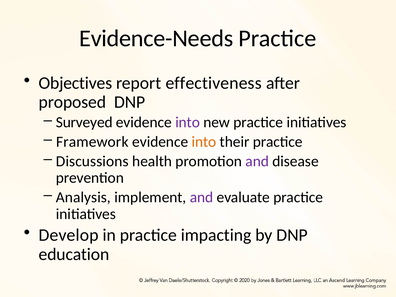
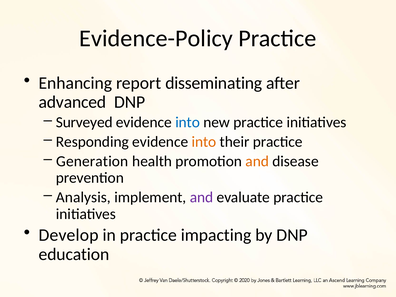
Evidence-Needs: Evidence-Needs -> Evidence-Policy
Objectives: Objectives -> Enhancing
effectiveness: effectiveness -> disseminating
proposed: proposed -> advanced
into at (188, 122) colour: purple -> blue
Framework: Framework -> Responding
Discussions: Discussions -> Generation
and at (257, 161) colour: purple -> orange
